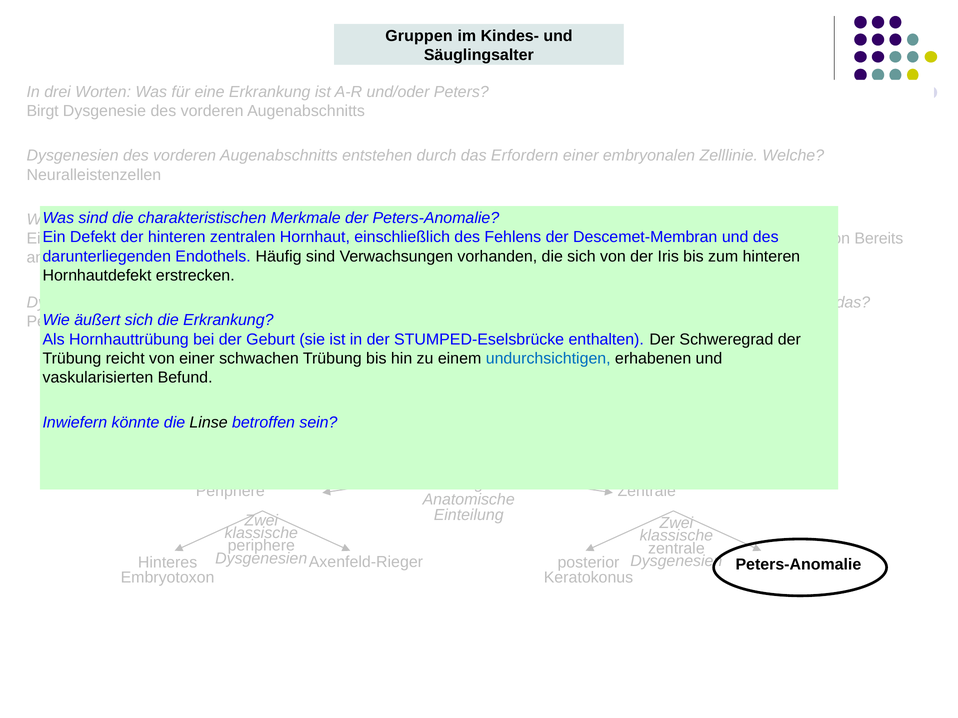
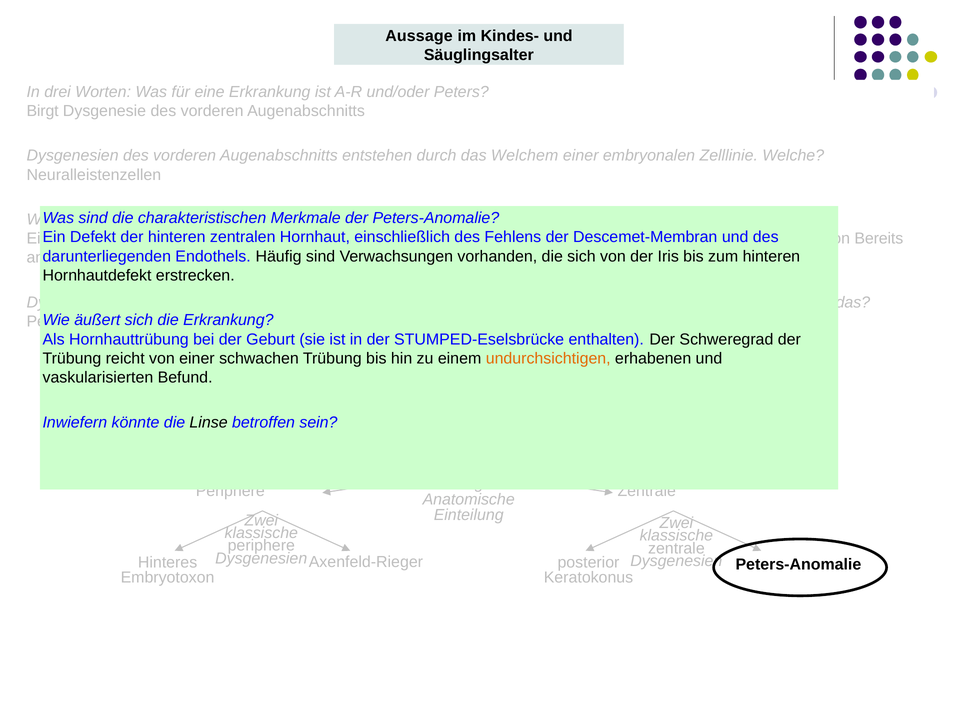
Gruppen at (419, 36): Gruppen -> Aussage
Erfordern: Erfordern -> Welchem
undurchsichtigen colour: blue -> orange
